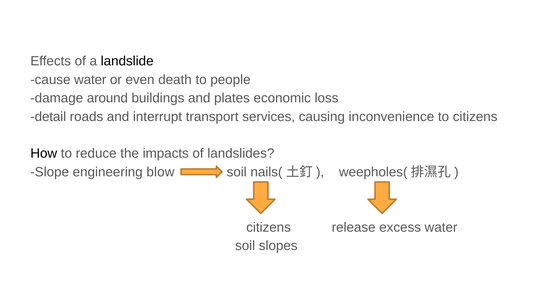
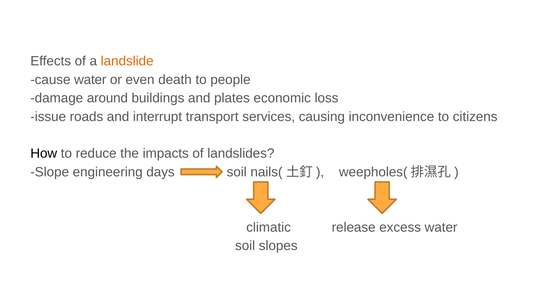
landslide colour: black -> orange
detail: detail -> issue
blow: blow -> days
citizens at (269, 228): citizens -> climatic
